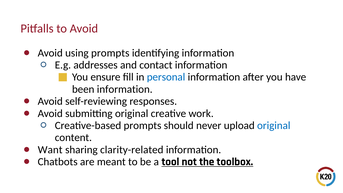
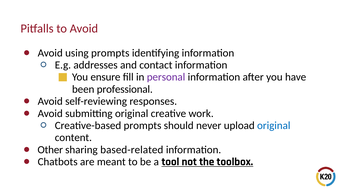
personal colour: blue -> purple
been information: information -> professional
Want: Want -> Other
clarity-related: clarity-related -> based-related
